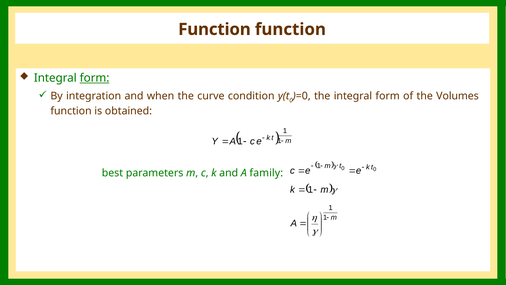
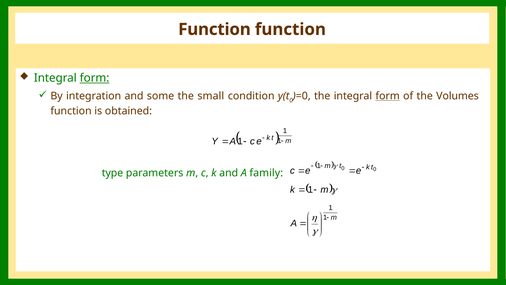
when: when -> some
curve: curve -> small
form at (388, 96) underline: none -> present
best: best -> type
